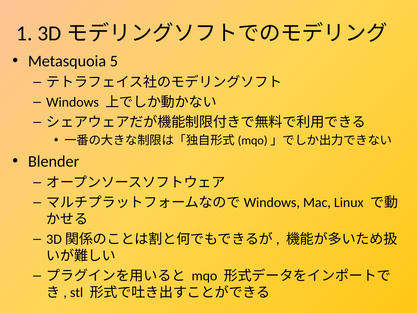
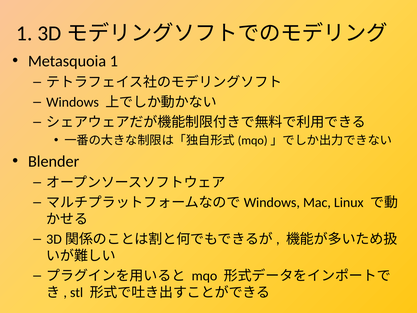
Metasquoia 5: 5 -> 1
